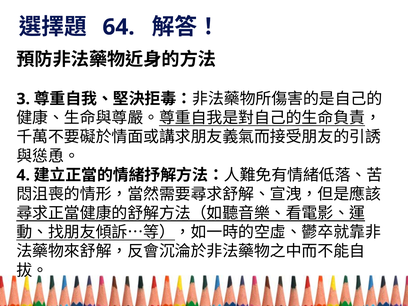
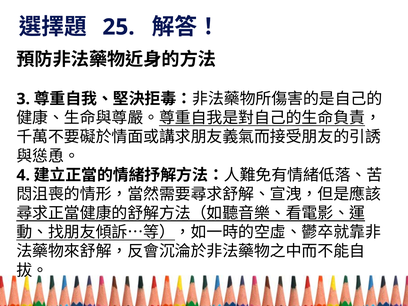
64: 64 -> 25
